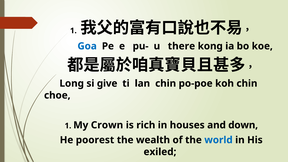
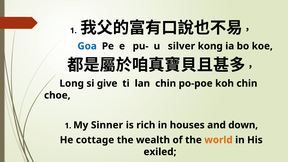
there: there -> silver
Crown: Crown -> Sinner
poorest: poorest -> cottage
world colour: blue -> orange
